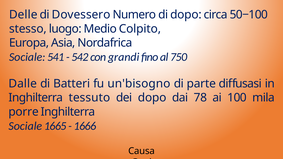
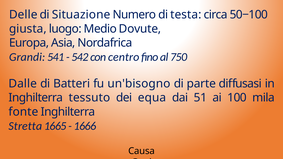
Dovessero: Dovessero -> Situazione
di dopo: dopo -> testa
stesso: stesso -> giusta
Colpito: Colpito -> Dovute
Sociale at (27, 57): Sociale -> Grandi
grandi: grandi -> centro
dei dopo: dopo -> equa
78: 78 -> 51
porre: porre -> fonte
Sociale at (25, 126): Sociale -> Stretta
